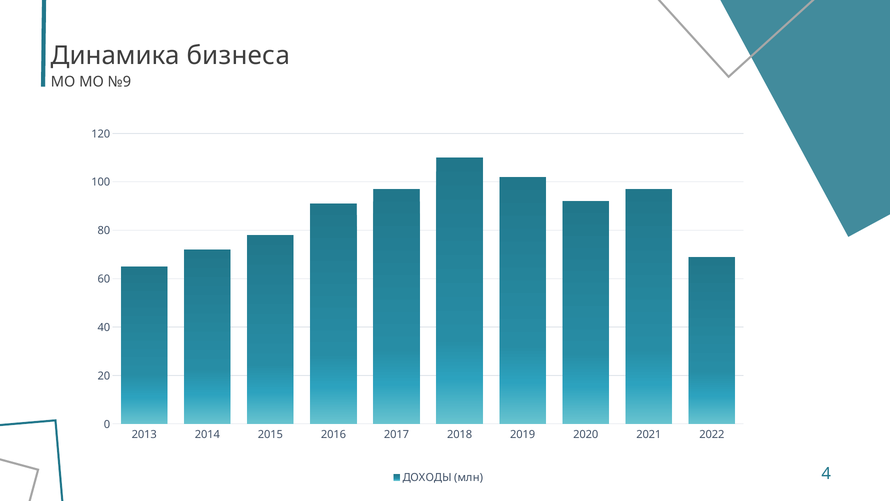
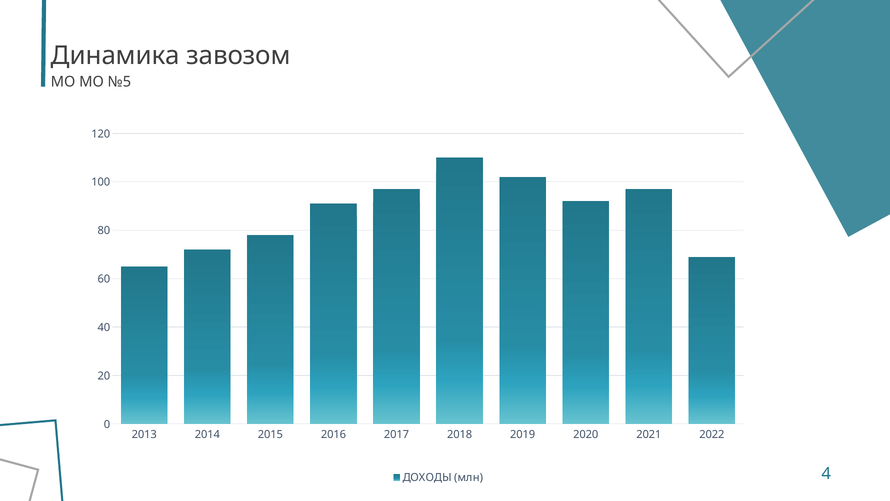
бизнеса: бизнеса -> завозом
№9: №9 -> №5
